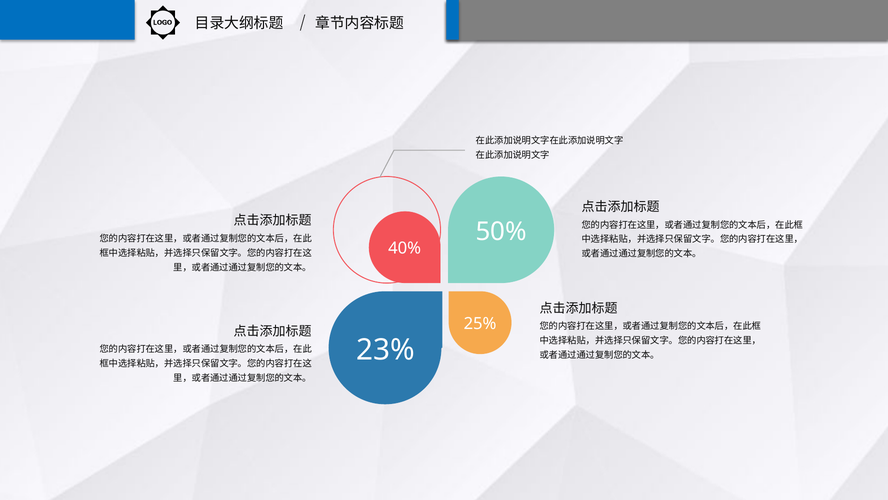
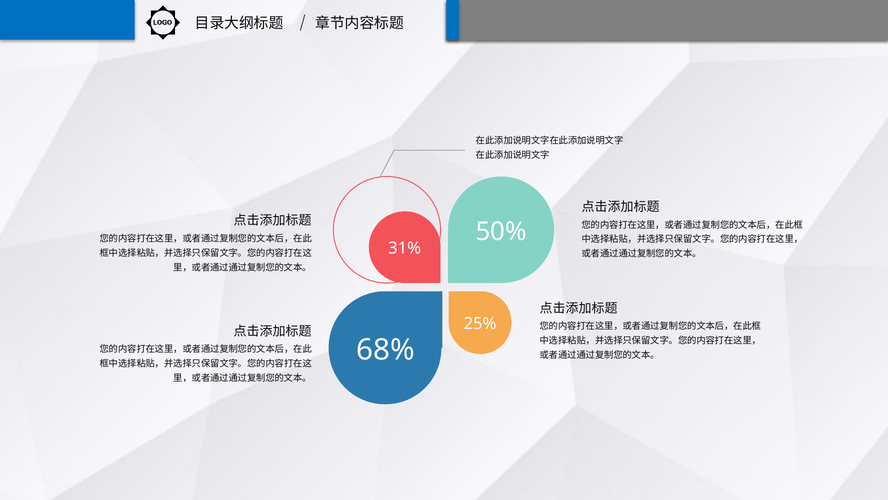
40%: 40% -> 31%
23%: 23% -> 68%
